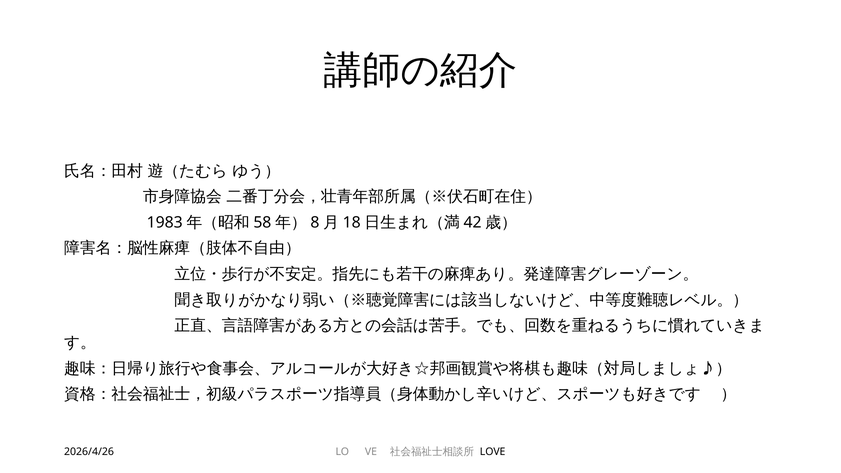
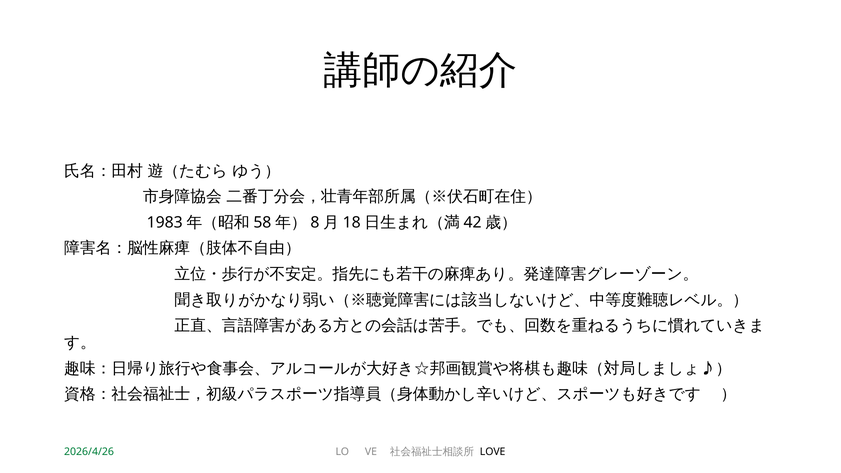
2026/4/26 colour: black -> green
